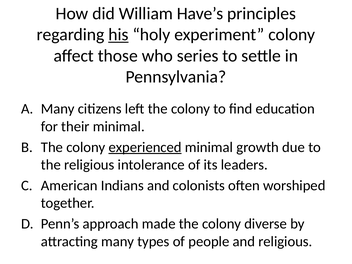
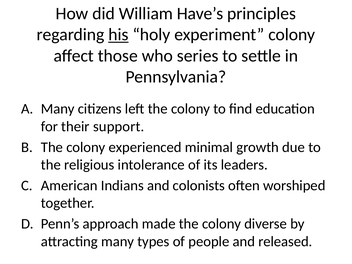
their minimal: minimal -> support
experienced underline: present -> none
and religious: religious -> released
